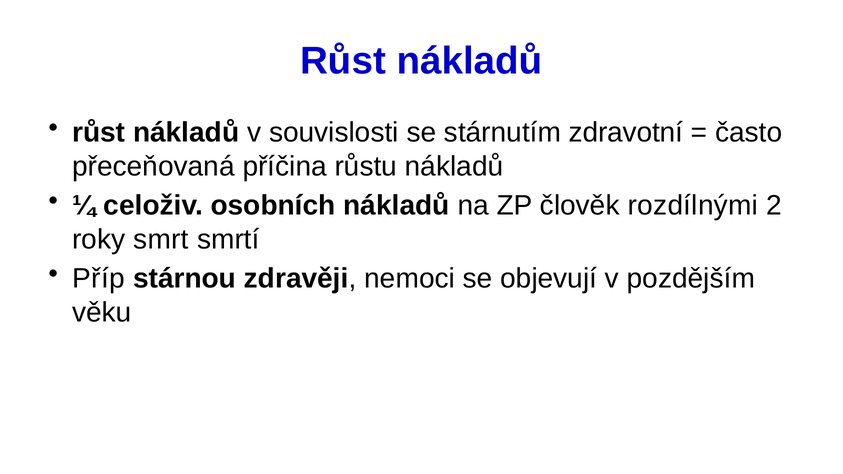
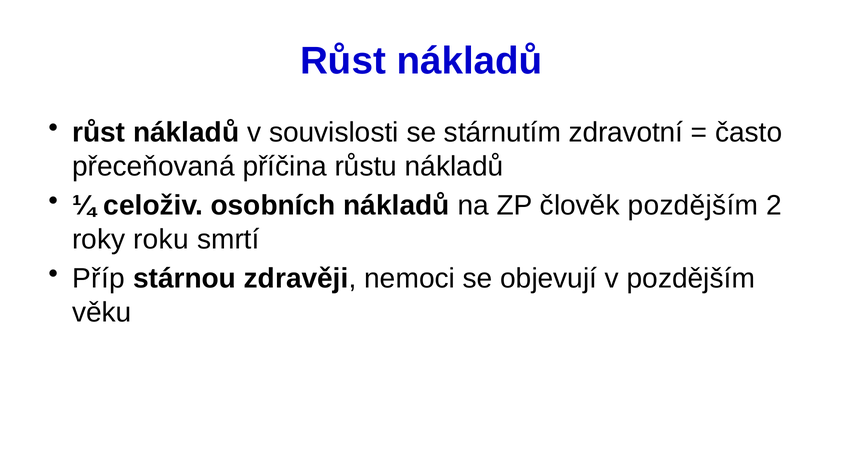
člověk rozdílnými: rozdílnými -> pozdějším
smrt: smrt -> roku
